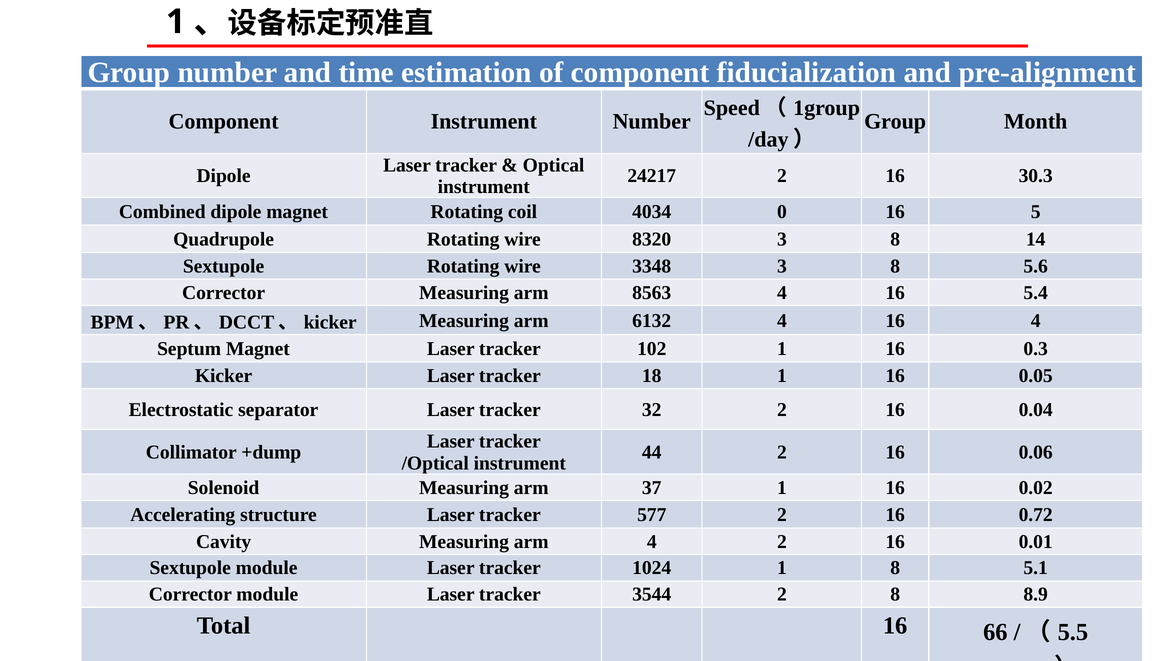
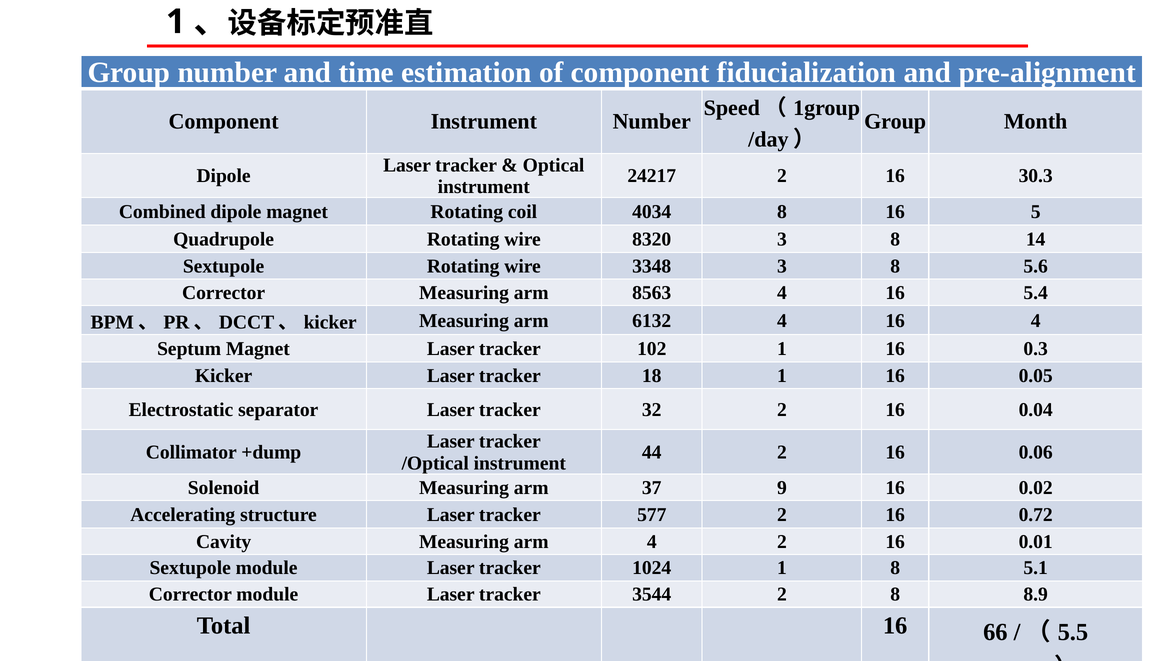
4034 0: 0 -> 8
37 1: 1 -> 9
